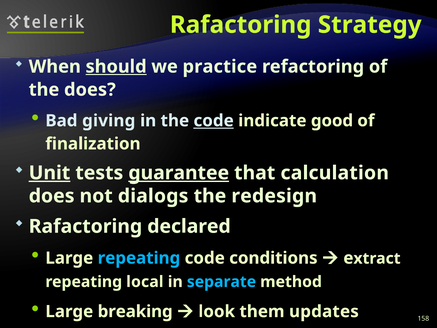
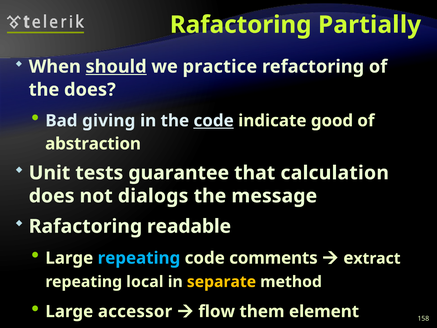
Strategy: Strategy -> Partially
finalization: finalization -> abstraction
Unit underline: present -> none
guarantee underline: present -> none
redesign: redesign -> message
declared: declared -> readable
conditions: conditions -> comments
separate colour: light blue -> yellow
breaking: breaking -> accessor
look: look -> flow
updates: updates -> element
